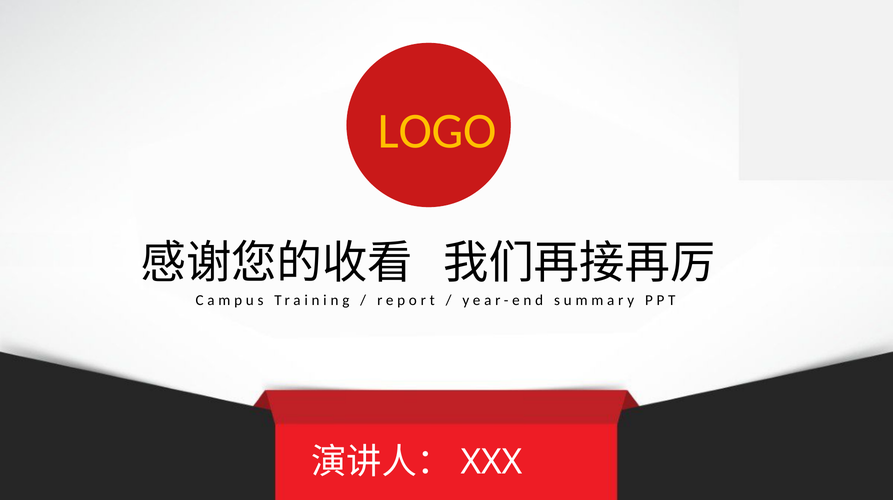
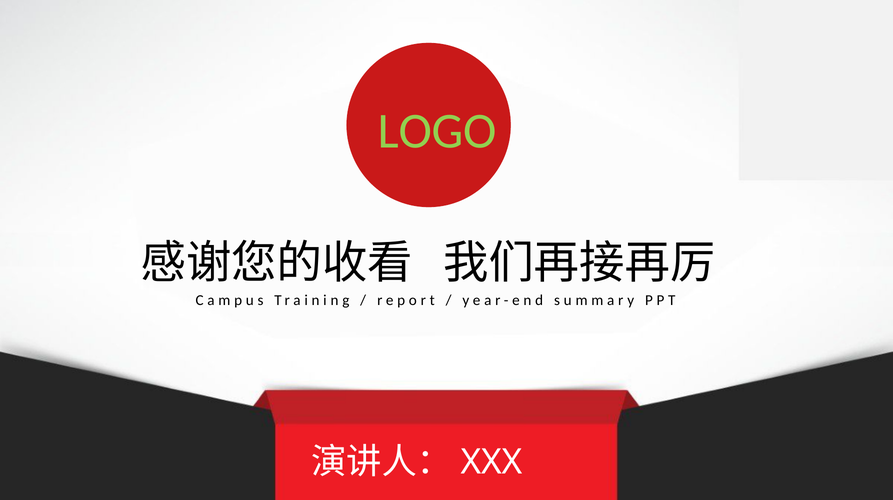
LOGO colour: yellow -> light green
